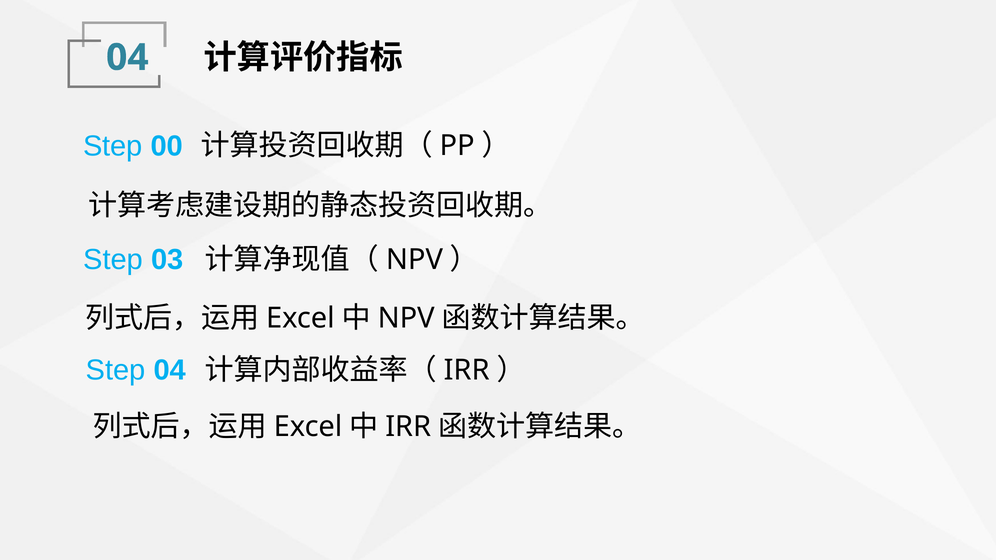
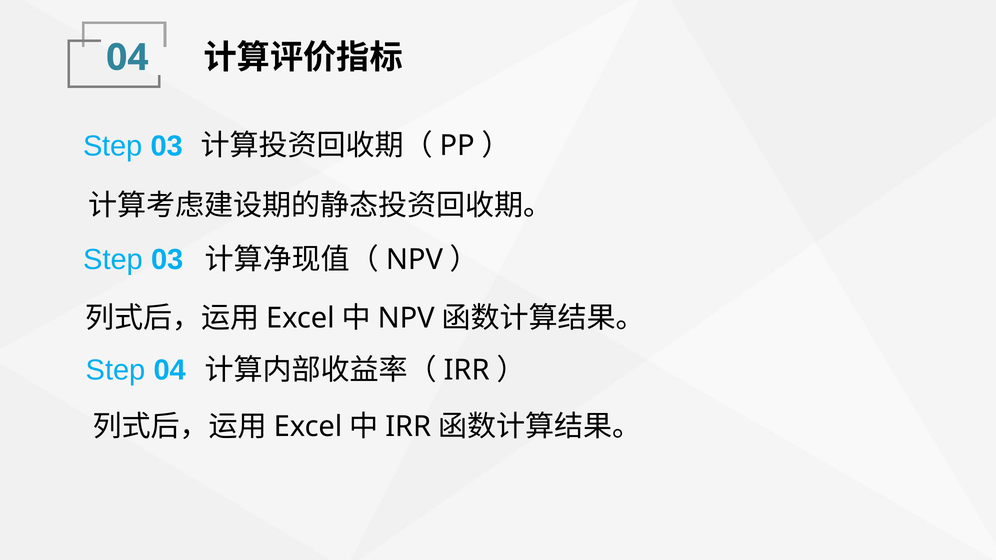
00 at (167, 146): 00 -> 03
